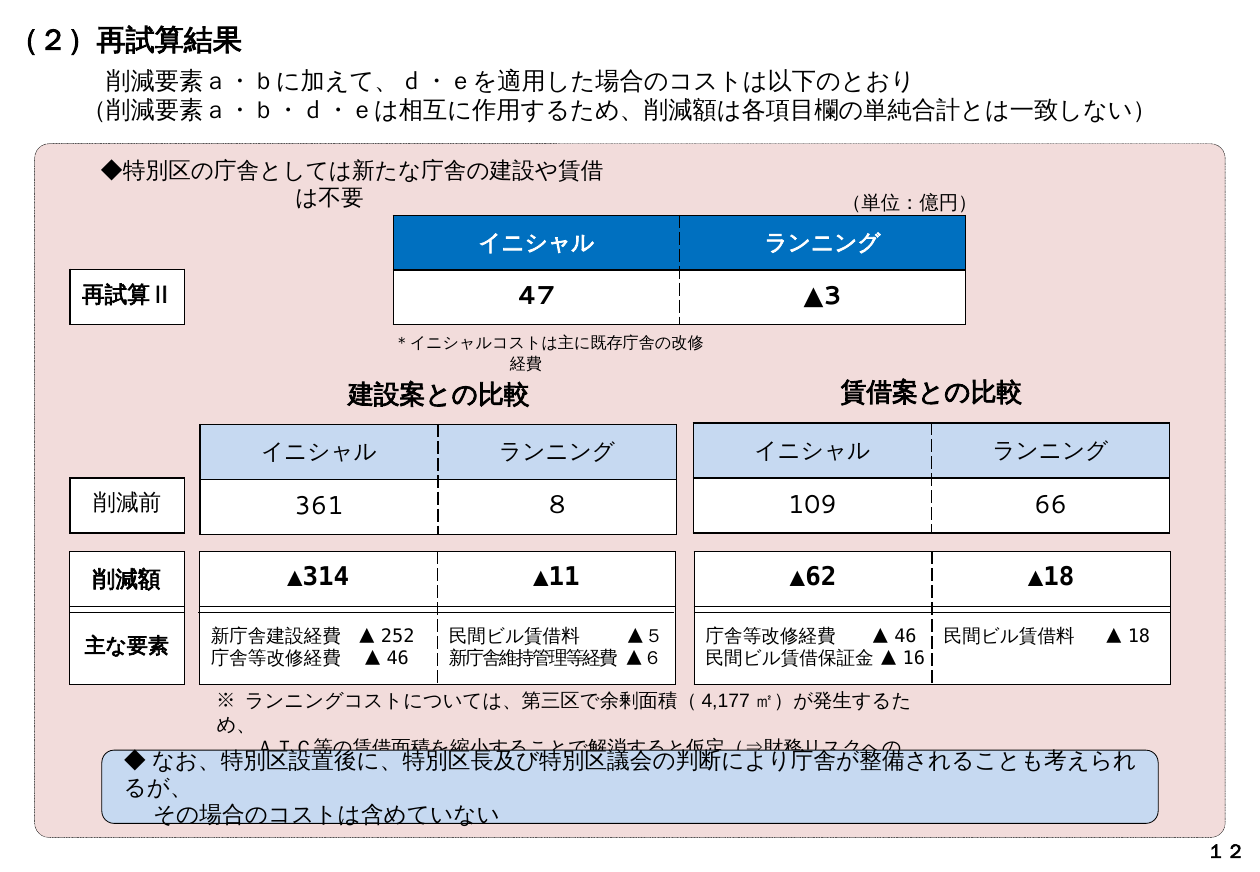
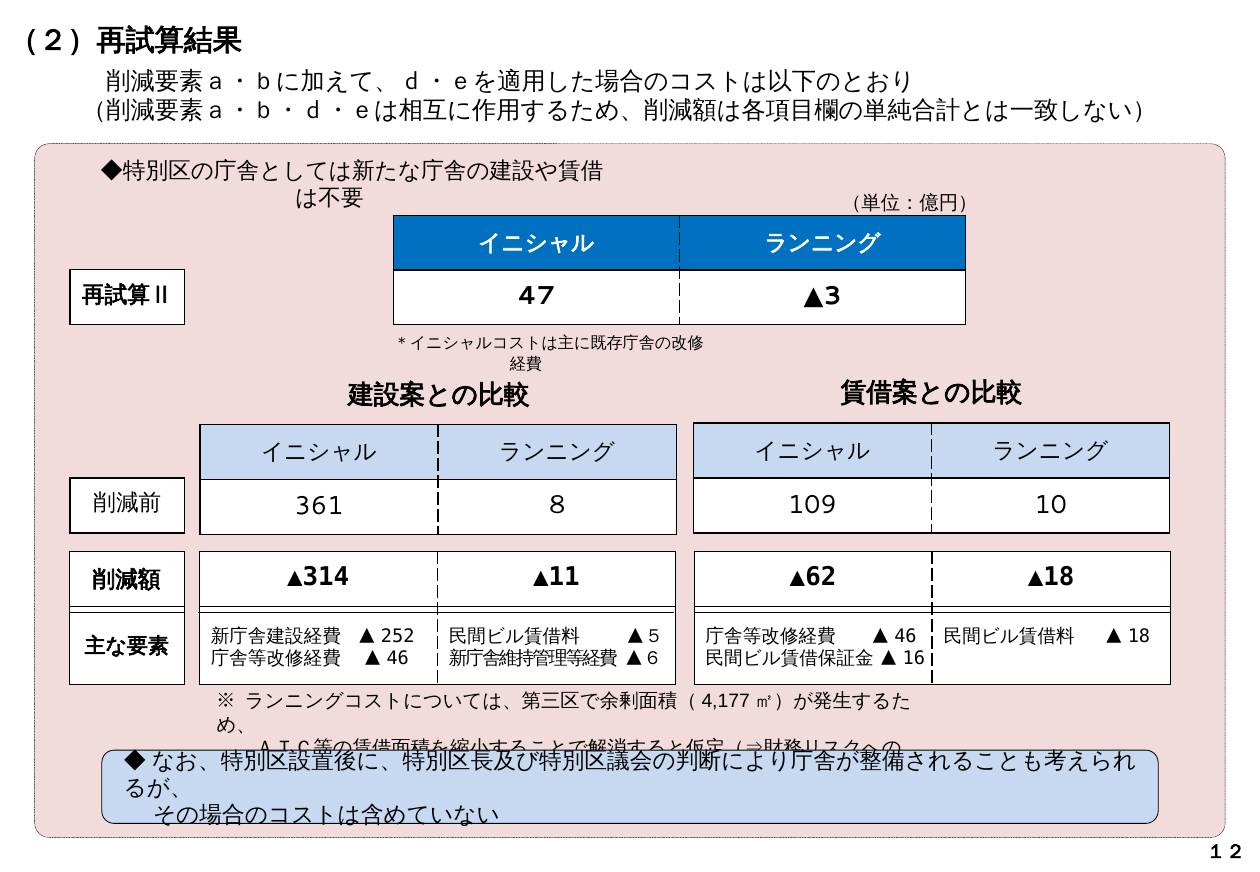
66: 66 -> 10
